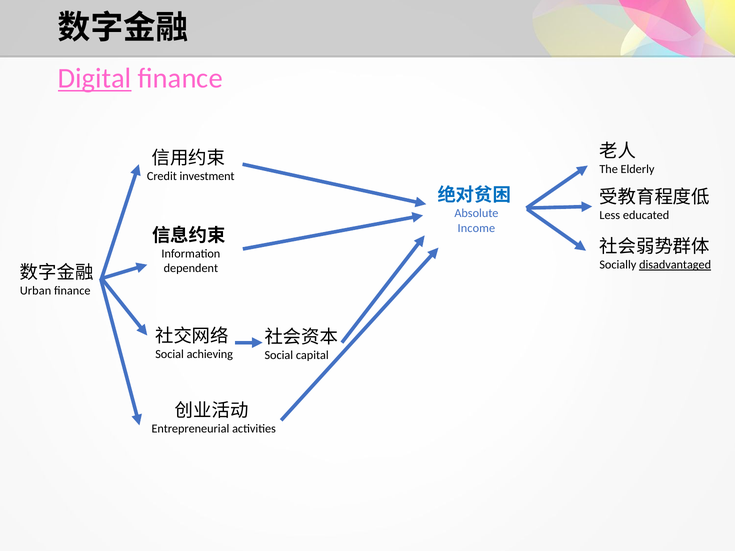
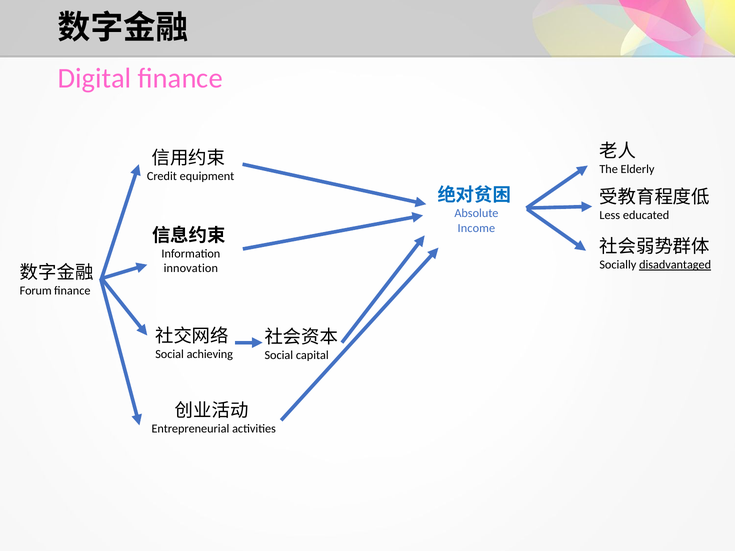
Digital underline: present -> none
investment: investment -> equipment
dependent: dependent -> innovation
Urban: Urban -> Forum
